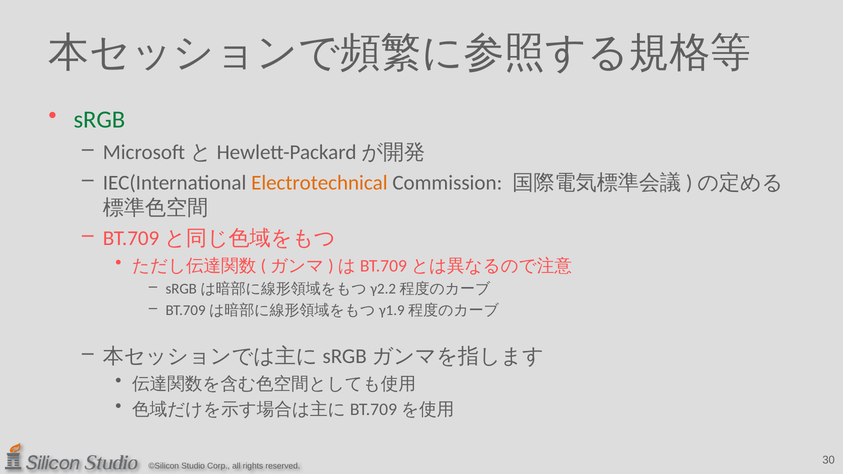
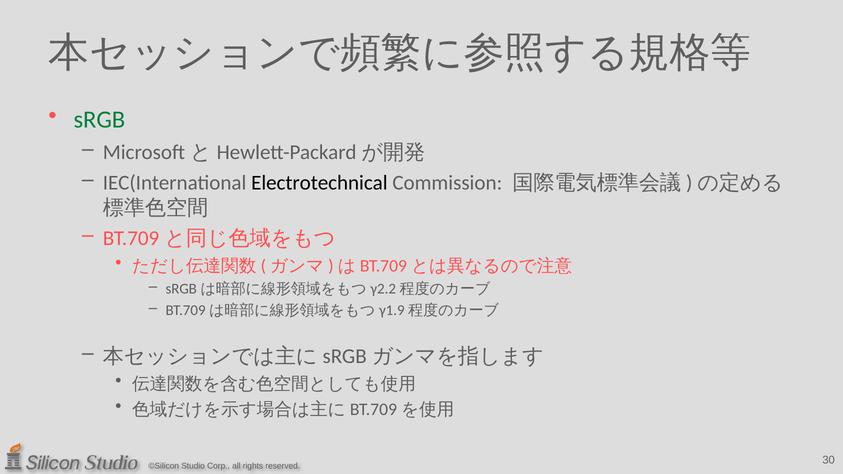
Electrotechnical colour: orange -> black
